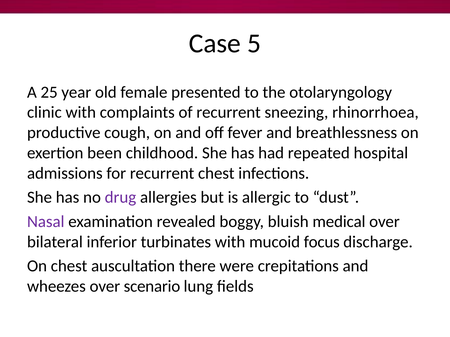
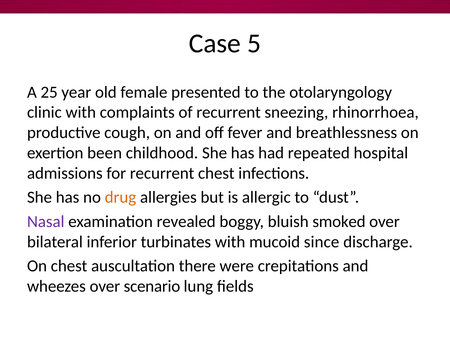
drug colour: purple -> orange
medical: medical -> smoked
focus: focus -> since
